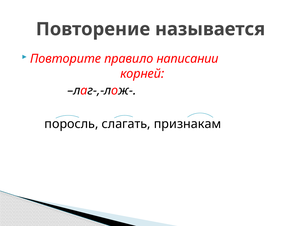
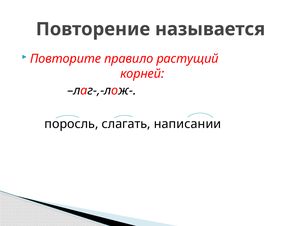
написании: написании -> растущий
признакам: признакам -> написании
